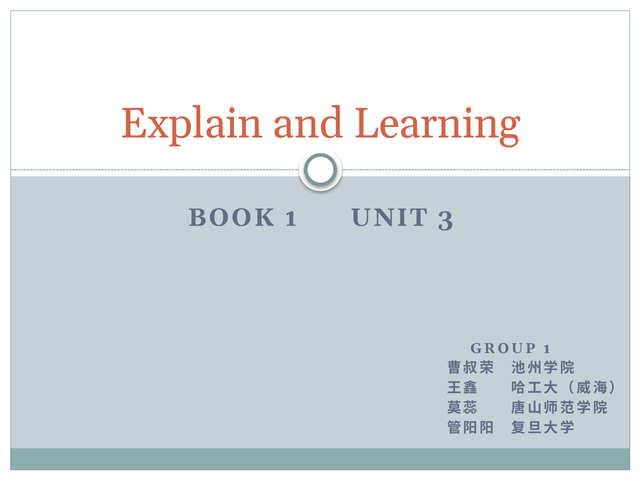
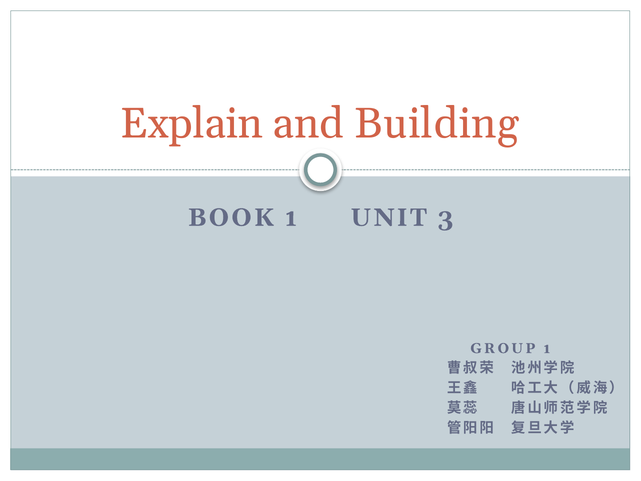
Learning: Learning -> Building
